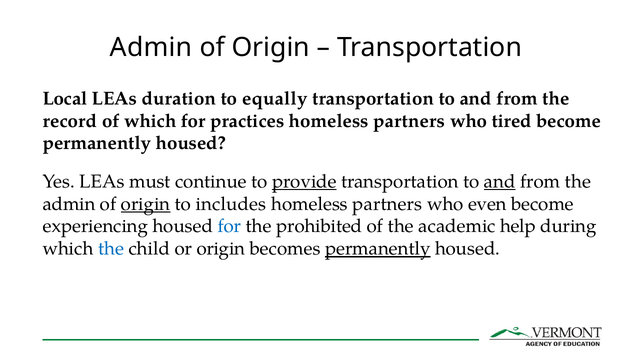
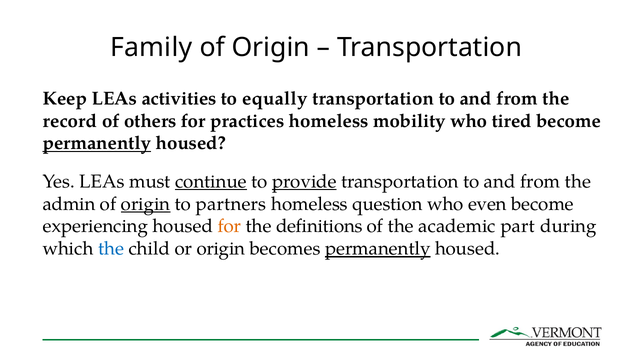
Admin at (151, 48): Admin -> Family
Local: Local -> Keep
duration: duration -> activities
of which: which -> others
partners at (409, 121): partners -> mobility
permanently at (97, 144) underline: none -> present
continue underline: none -> present
and at (500, 182) underline: present -> none
includes: includes -> partners
partners at (387, 204): partners -> question
for at (229, 227) colour: blue -> orange
prohibited: prohibited -> definitions
help: help -> part
